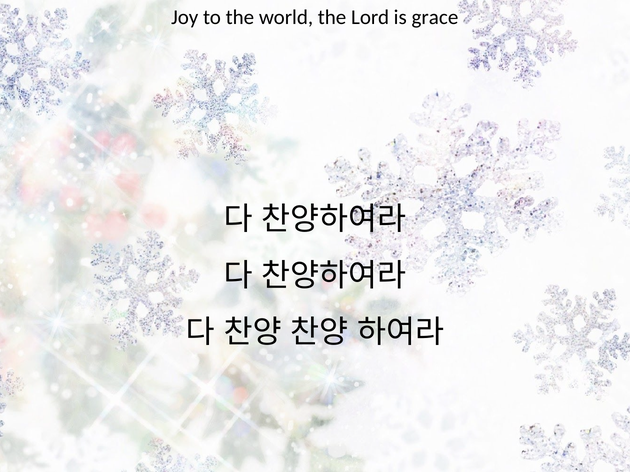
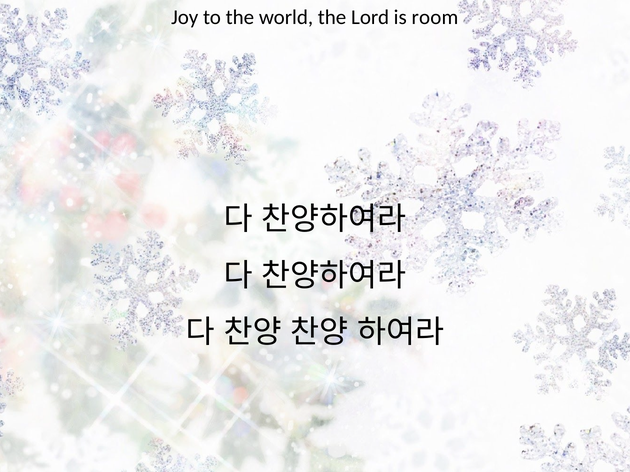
grace: grace -> room
